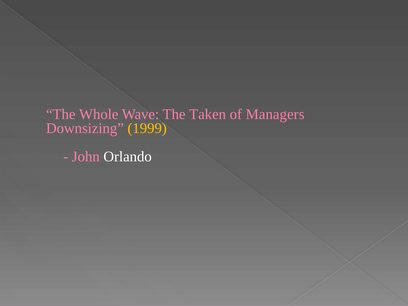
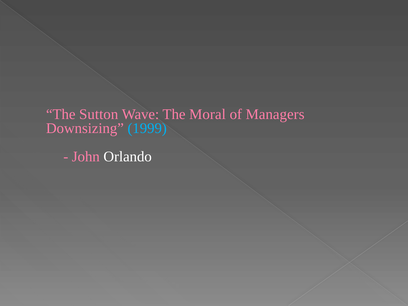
Whole: Whole -> Sutton
Taken: Taken -> Moral
1999 colour: yellow -> light blue
